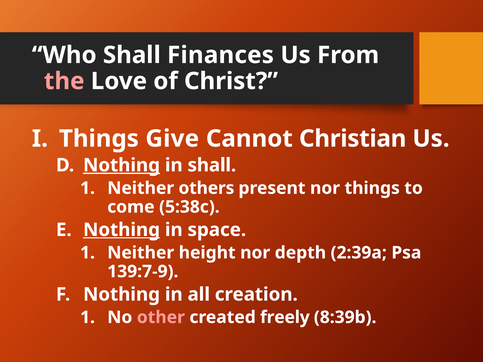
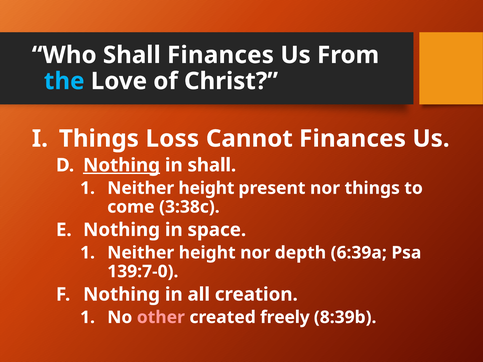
the colour: pink -> light blue
Give: Give -> Loss
Cannot Christian: Christian -> Finances
others at (206, 188): others -> height
5:38c: 5:38c -> 3:38c
Nothing at (122, 230) underline: present -> none
2:39a: 2:39a -> 6:39a
139:7-9: 139:7-9 -> 139:7-0
